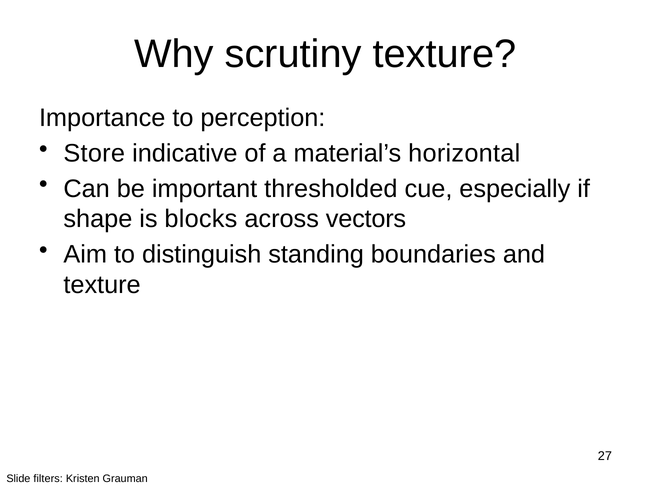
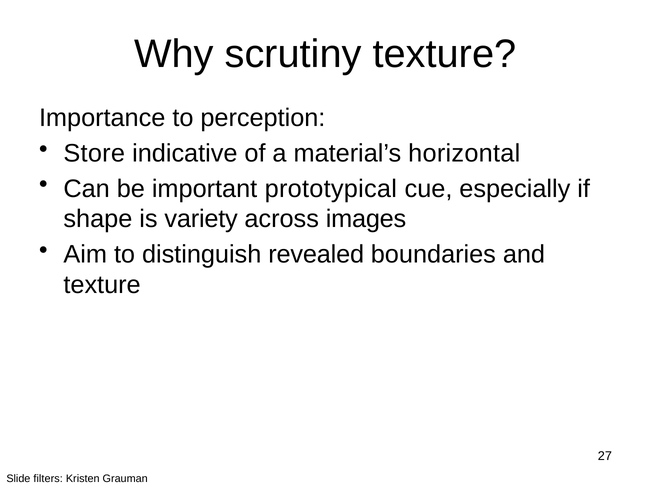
thresholded: thresholded -> prototypical
blocks: blocks -> variety
vectors: vectors -> images
standing: standing -> revealed
